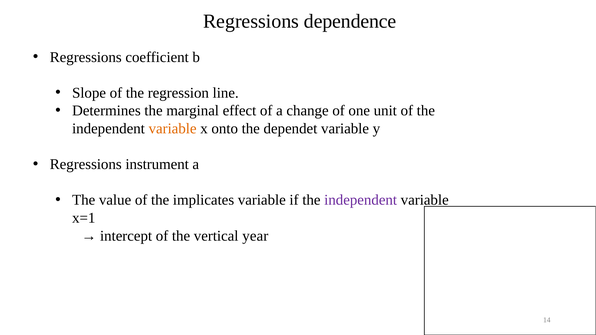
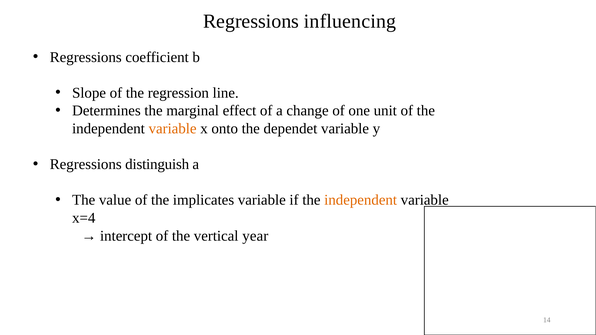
dependence: dependence -> influencing
instrument: instrument -> distinguish
independent at (361, 200) colour: purple -> orange
x=1: x=1 -> x=4
